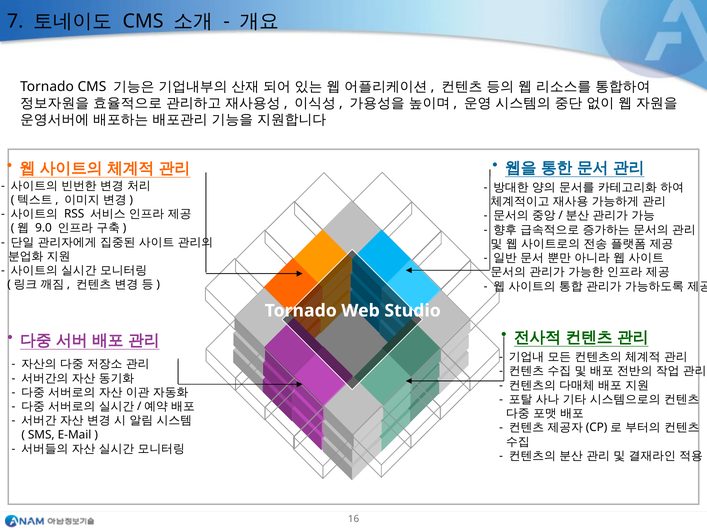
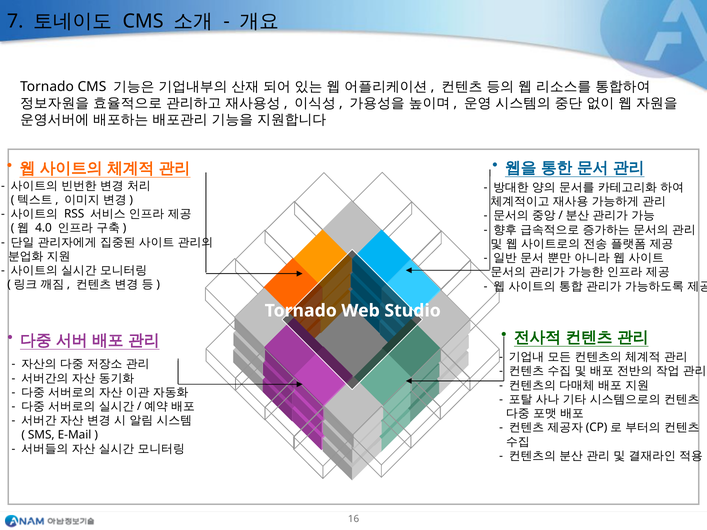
9.0: 9.0 -> 4.0
